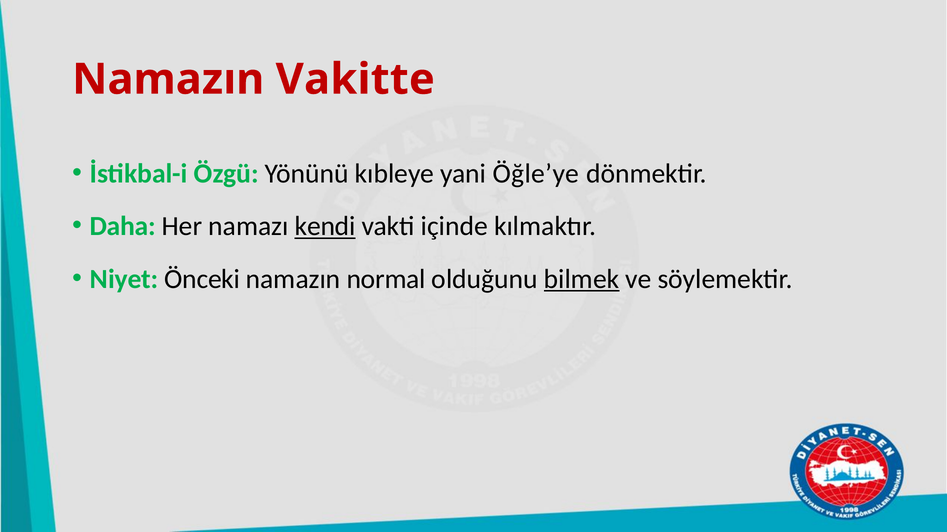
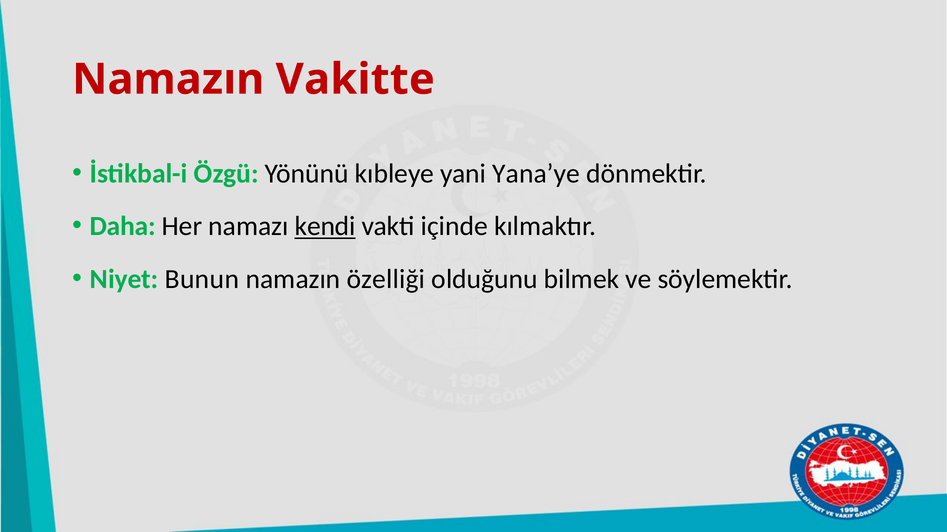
Öğle’ye: Öğle’ye -> Yana’ye
Önceki: Önceki -> Bunun
normal: normal -> özelliği
bilmek underline: present -> none
